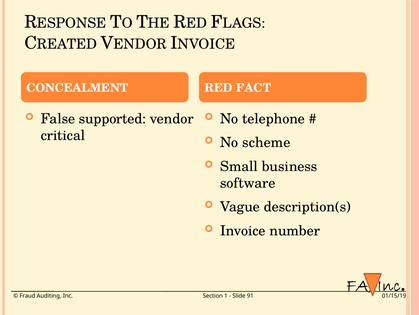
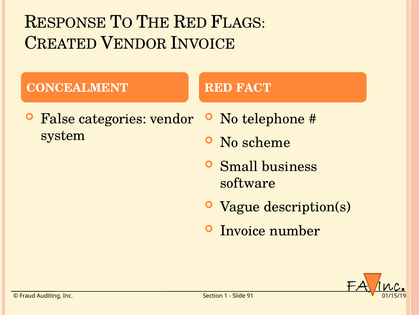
supported: supported -> categories
critical: critical -> system
